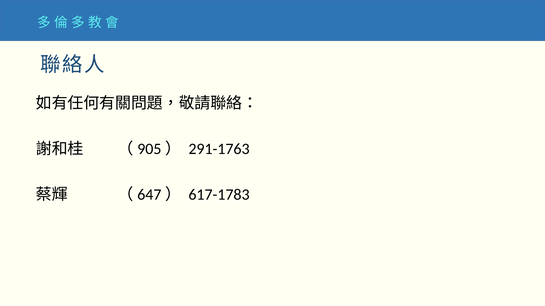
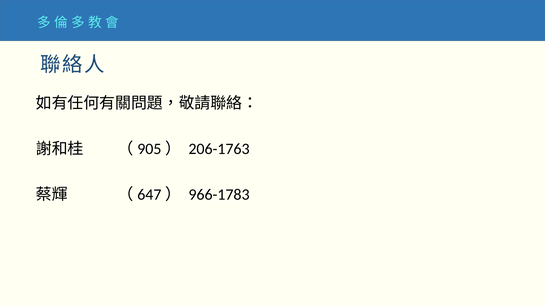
291-1763: 291-1763 -> 206-1763
617-1783: 617-1783 -> 966-1783
